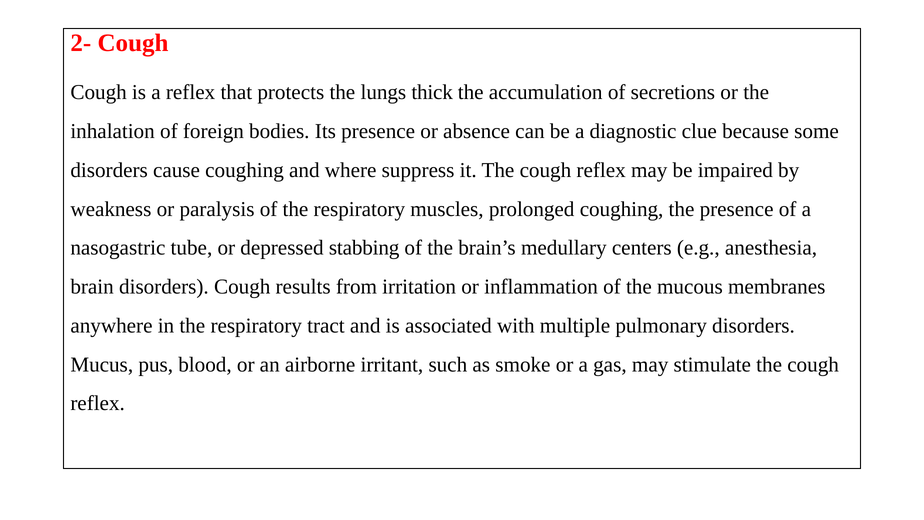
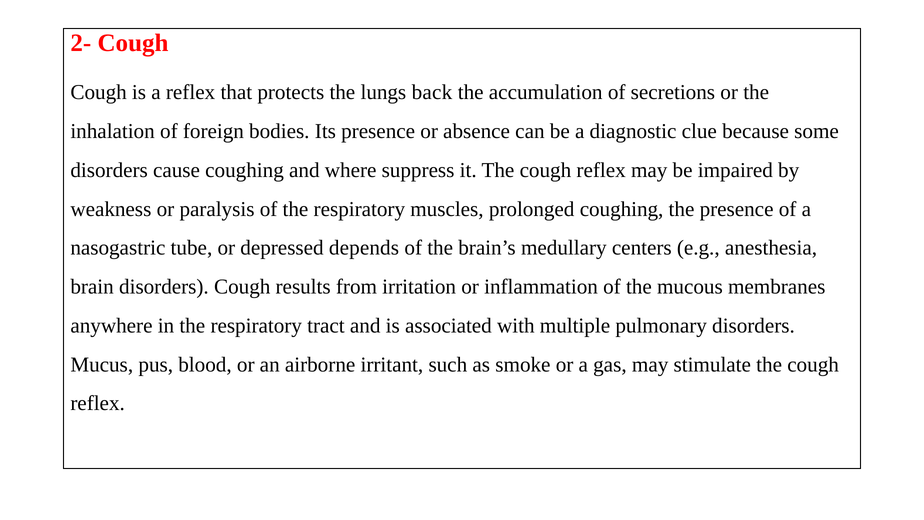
thick: thick -> back
stabbing: stabbing -> depends
